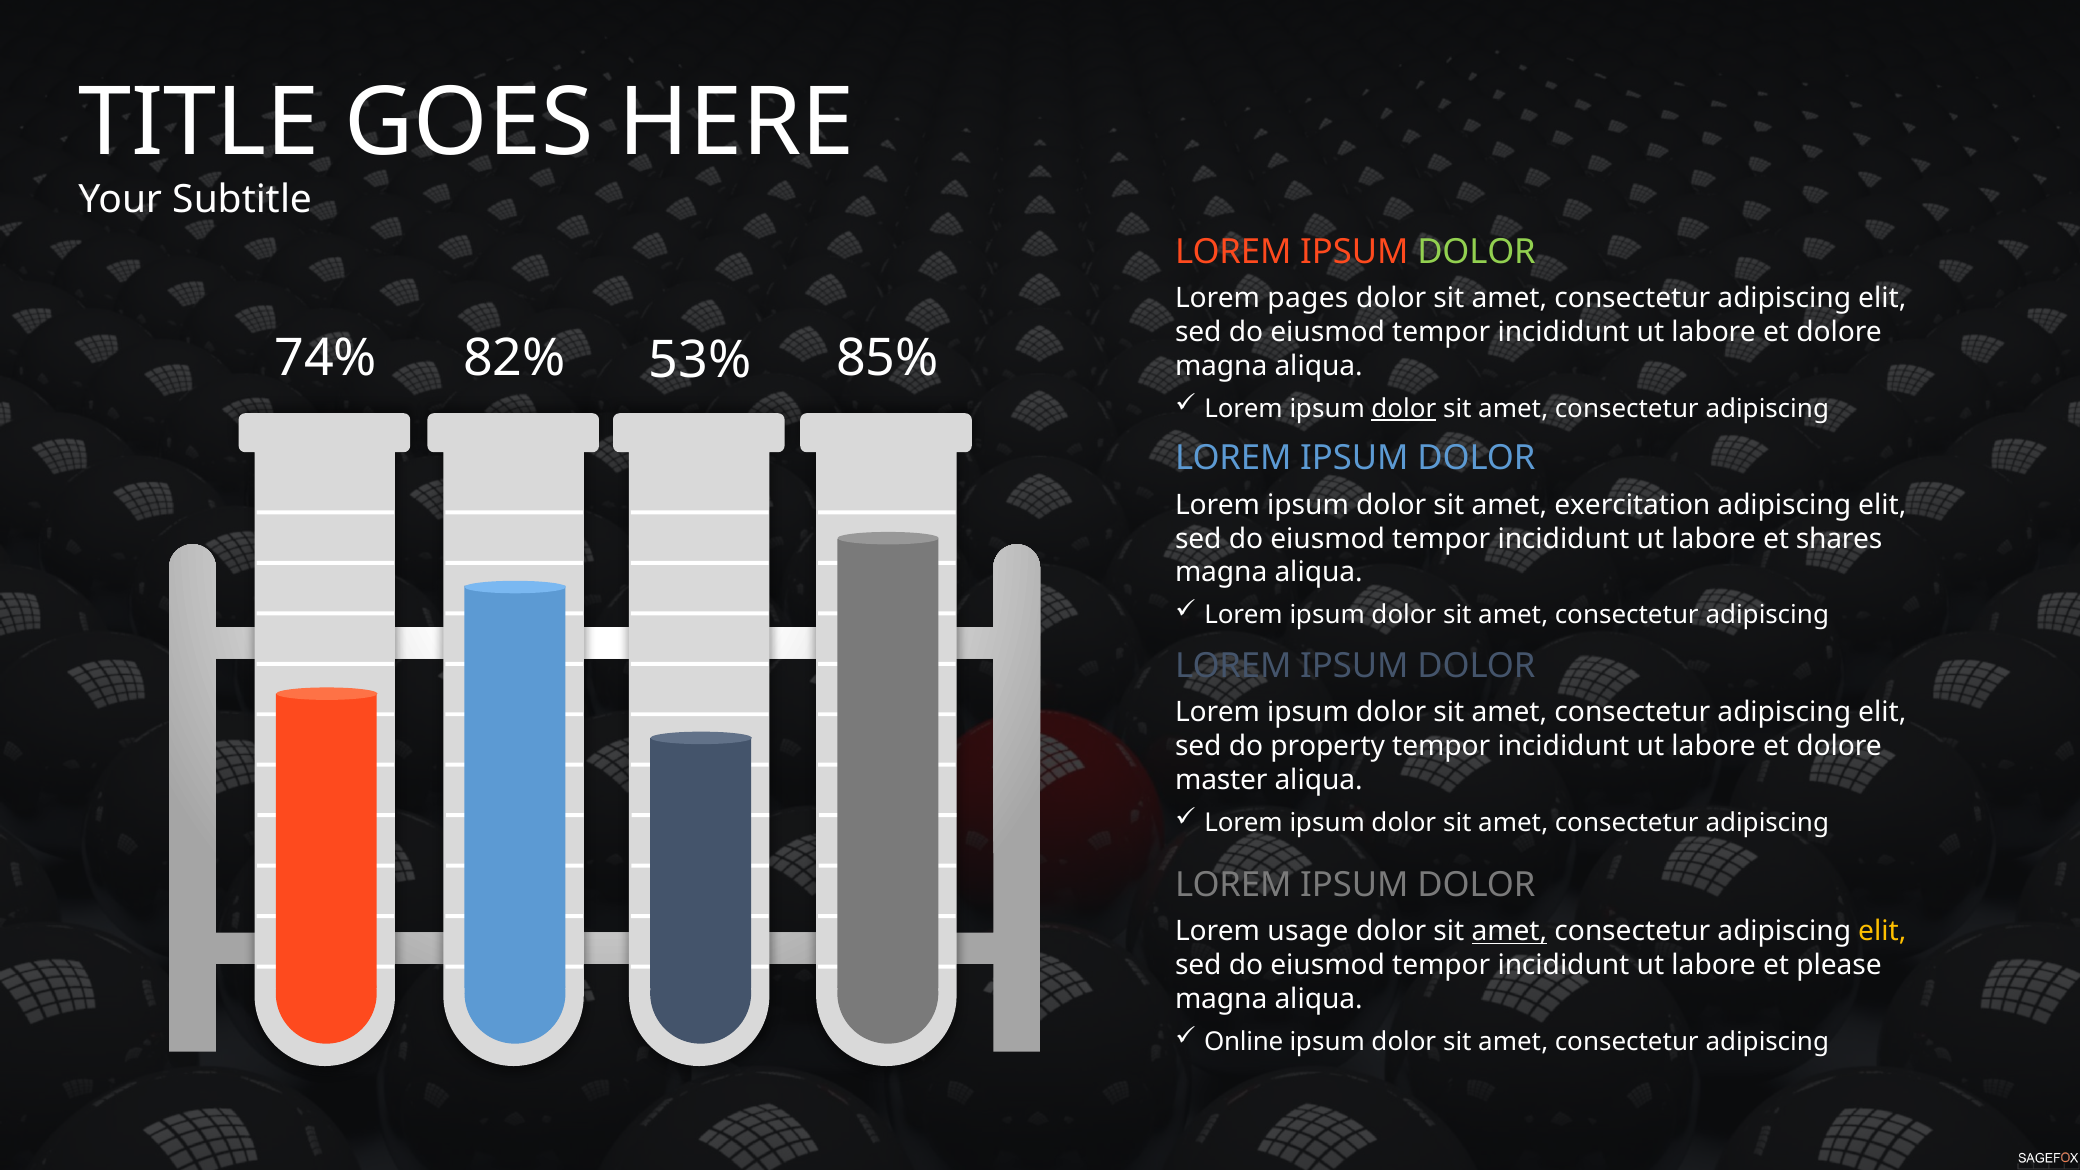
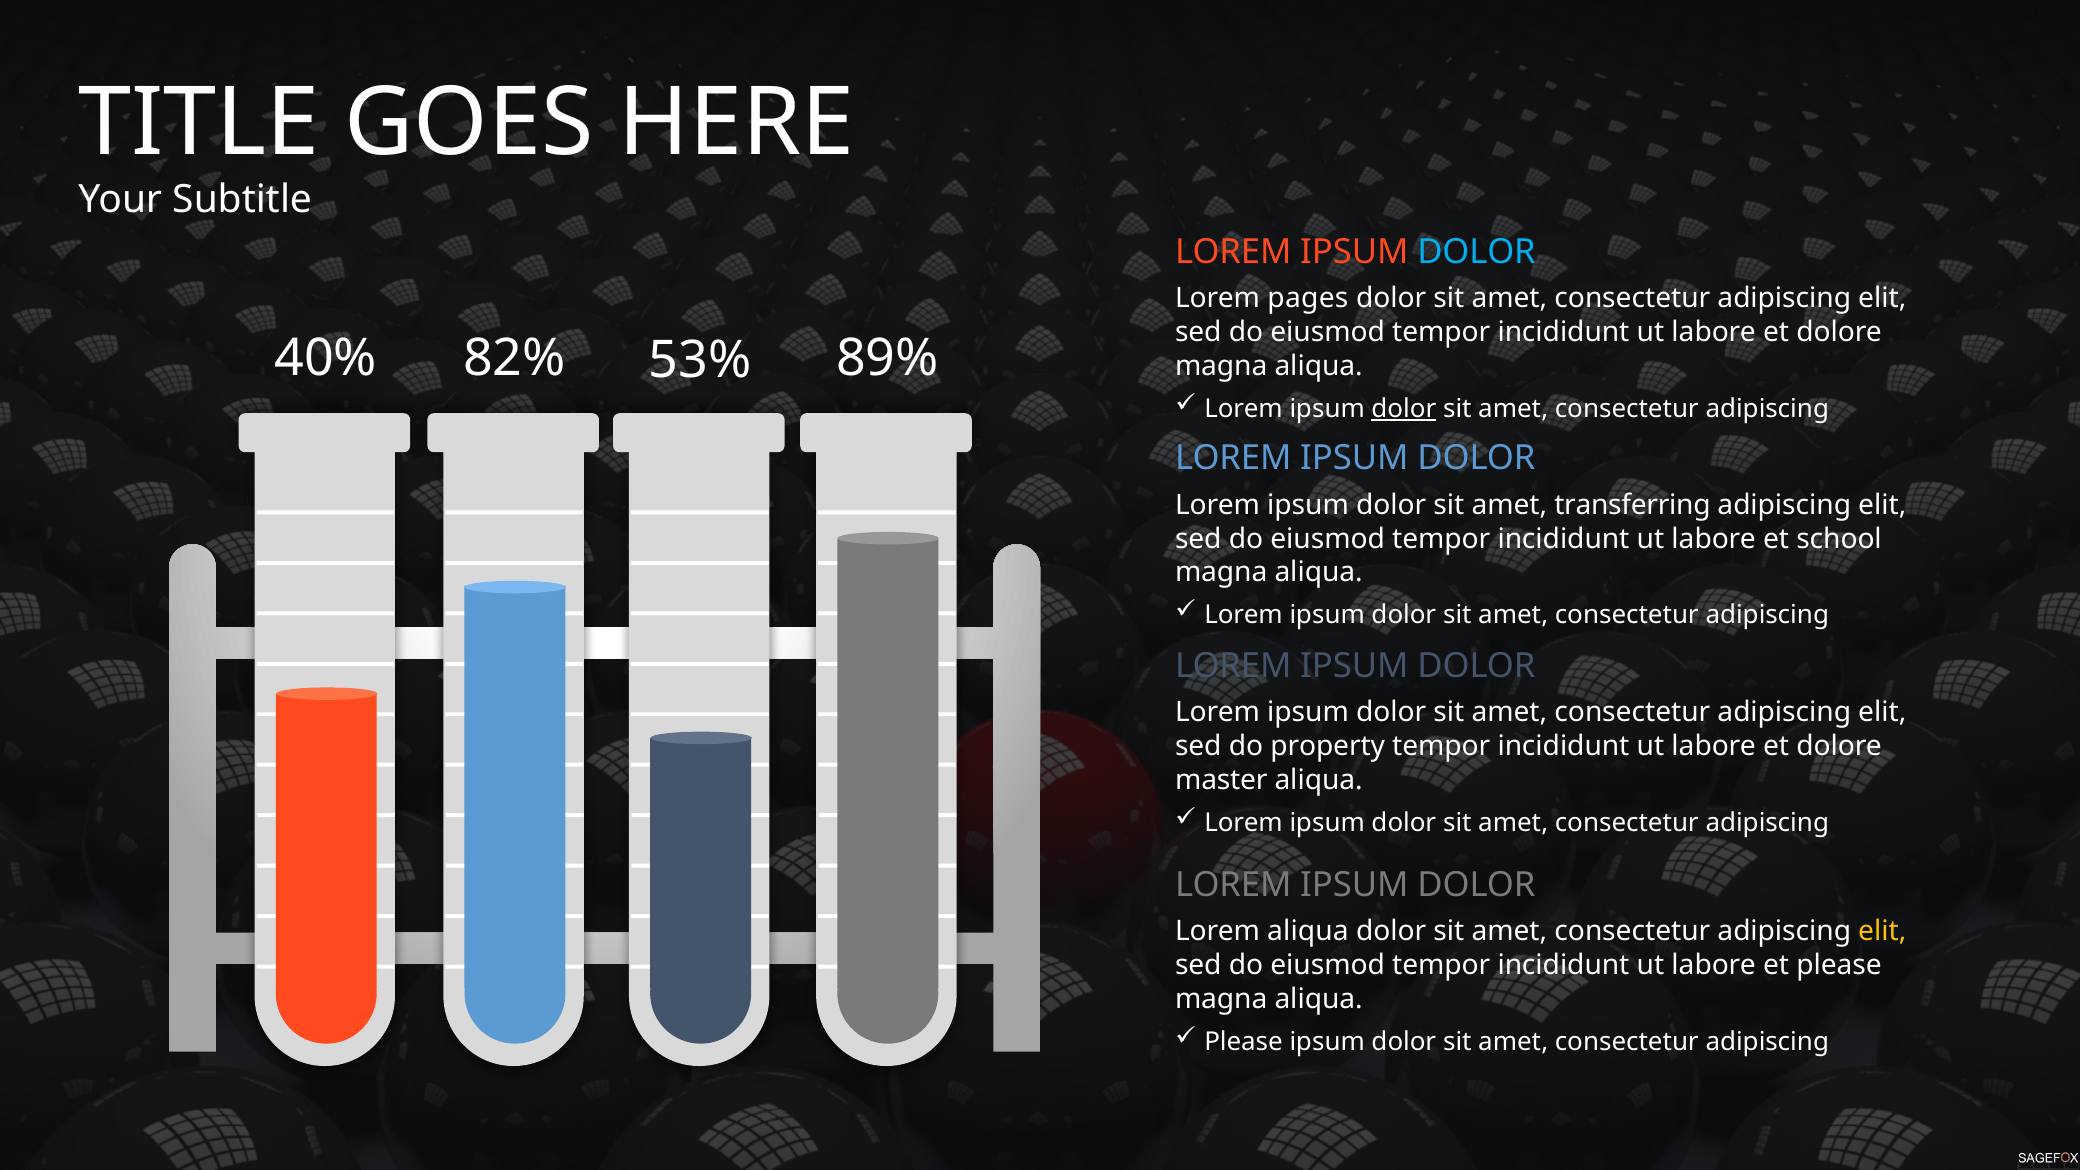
DOLOR at (1477, 252) colour: light green -> light blue
74%: 74% -> 40%
85%: 85% -> 89%
exercitation: exercitation -> transferring
shares: shares -> school
Lorem usage: usage -> aliqua
amet at (1509, 931) underline: present -> none
Online at (1244, 1042): Online -> Please
